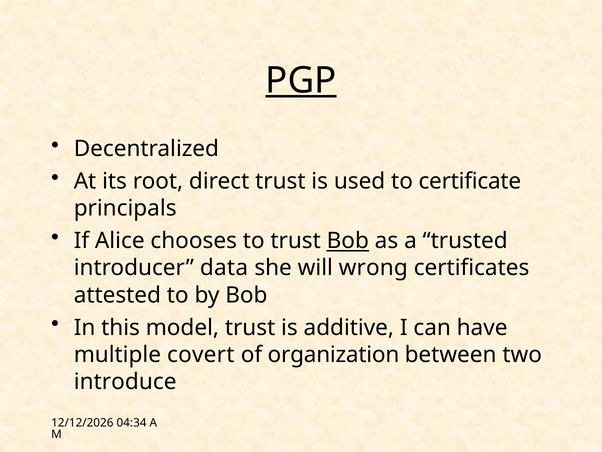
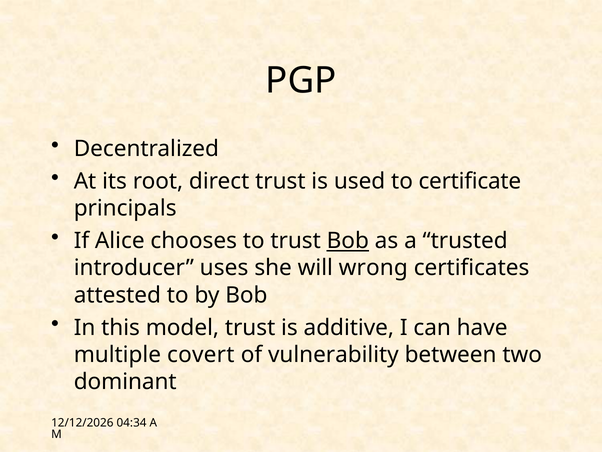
PGP underline: present -> none
data: data -> uses
organization: organization -> vulnerability
introduce: introduce -> dominant
